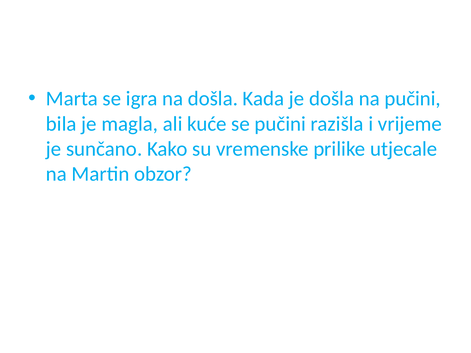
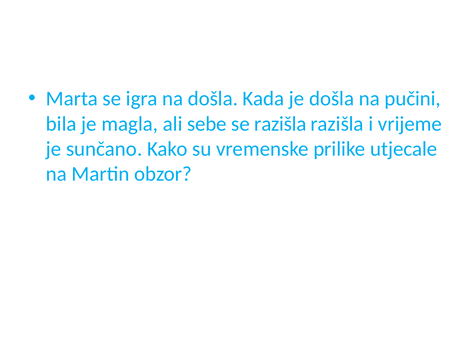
kuće: kuće -> sebe
se pučini: pučini -> razišla
